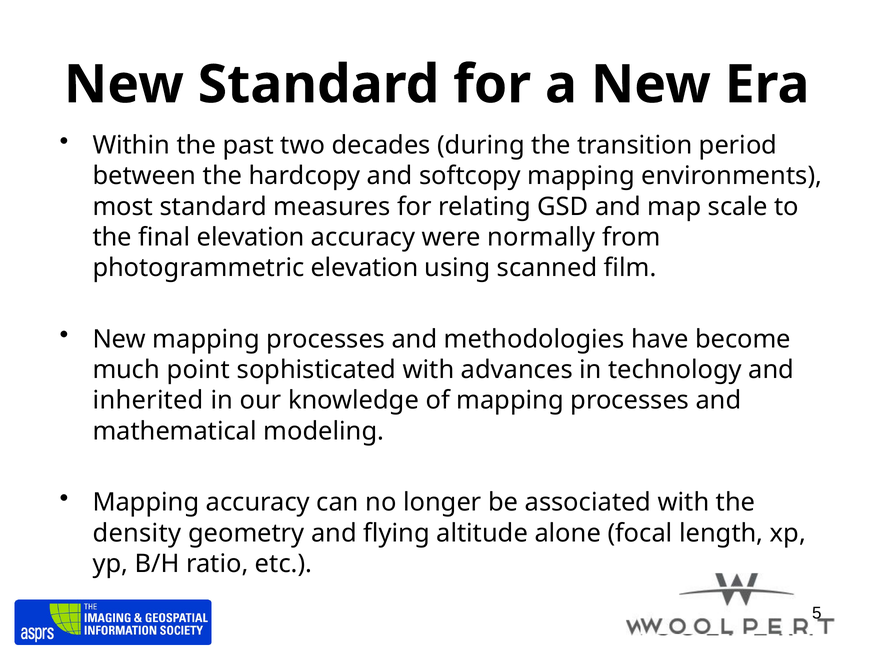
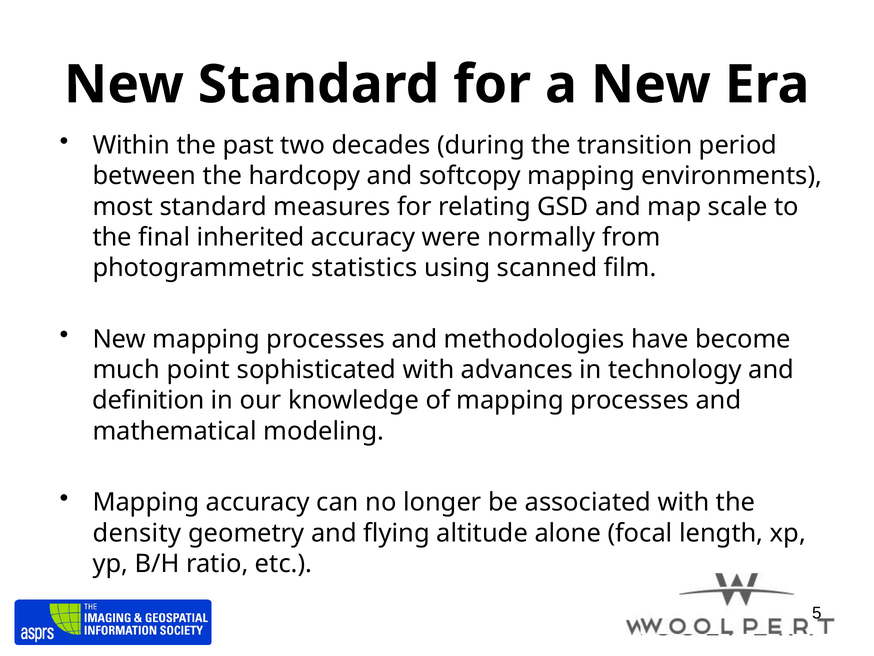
final elevation: elevation -> inherited
photogrammetric elevation: elevation -> statistics
inherited: inherited -> definition
